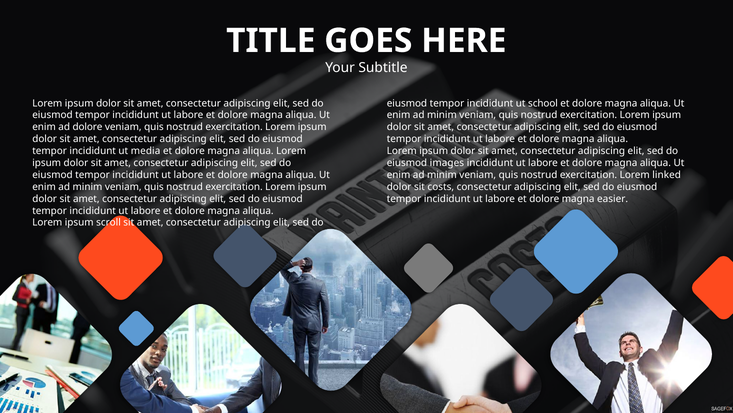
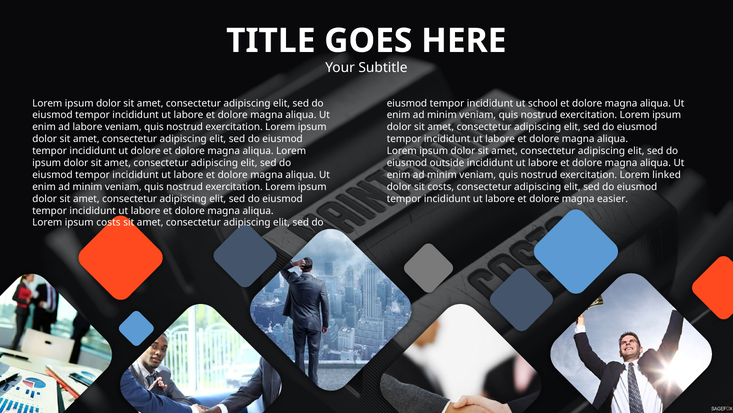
ad dolore: dolore -> labore
ut media: media -> dolore
images: images -> outside
ipsum scroll: scroll -> costs
